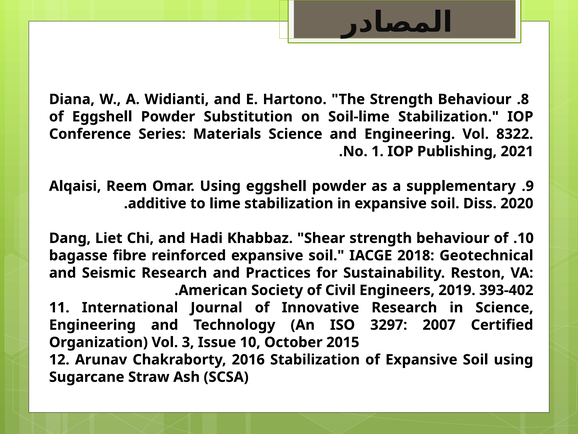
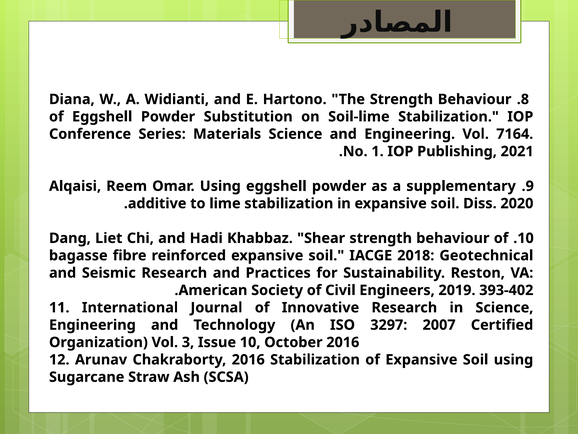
8322: 8322 -> 7164
October 2015: 2015 -> 2016
